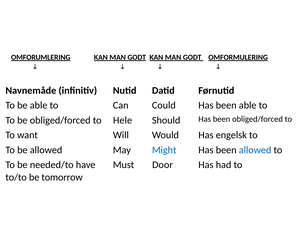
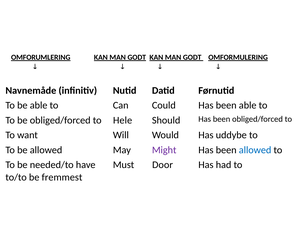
engelsk: engelsk -> uddybe
Might colour: blue -> purple
tomorrow: tomorrow -> fremmest
